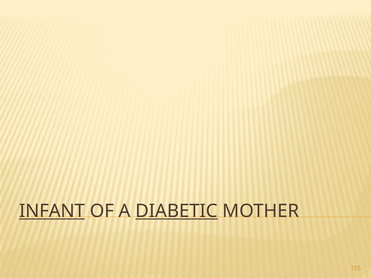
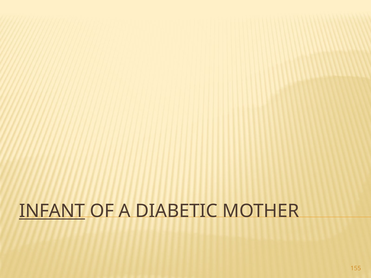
DIABETIC underline: present -> none
